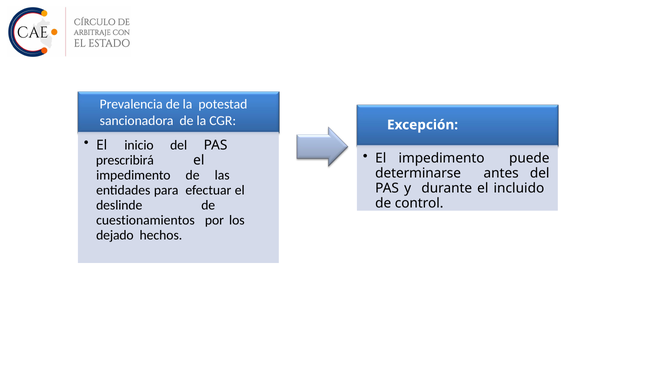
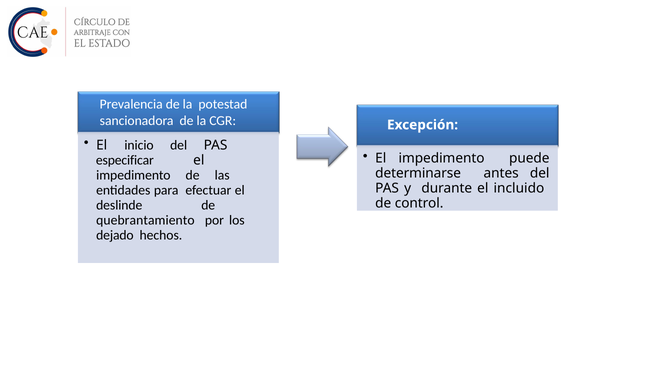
prescribirá: prescribirá -> especificar
cuestionamientos: cuestionamientos -> quebrantamiento
